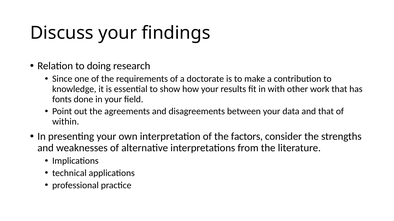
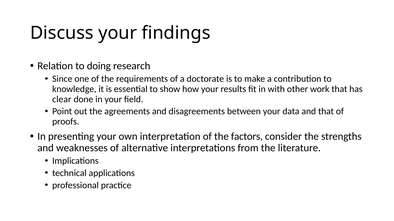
fonts: fonts -> clear
within: within -> proofs
